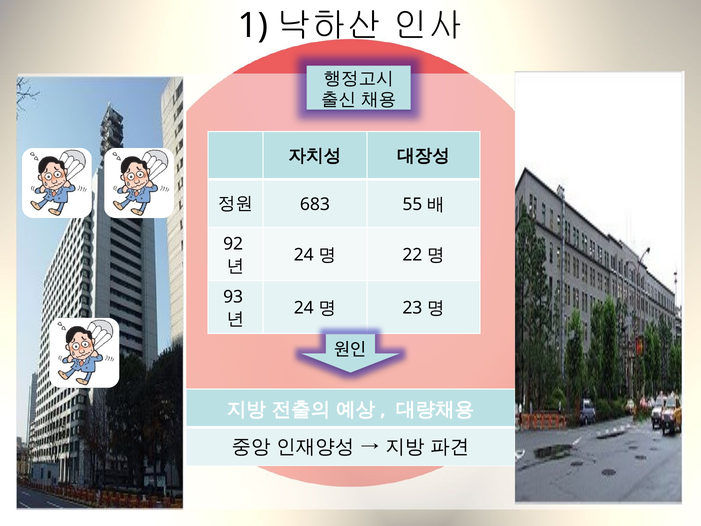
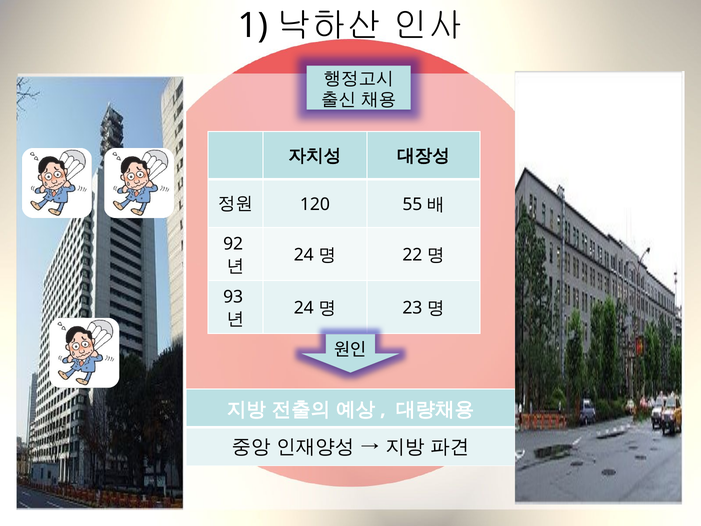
683: 683 -> 120
